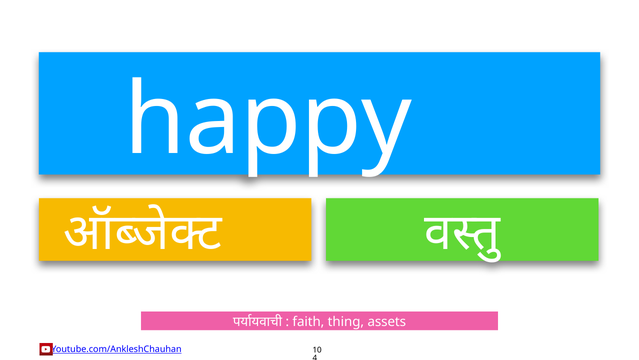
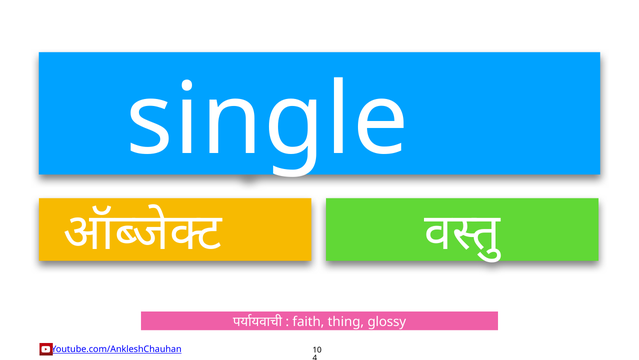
happy: happy -> single
assets: assets -> glossy
